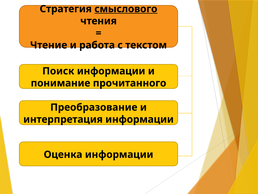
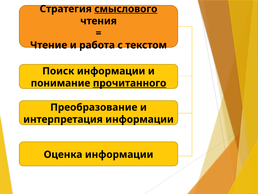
прочитанного underline: none -> present
